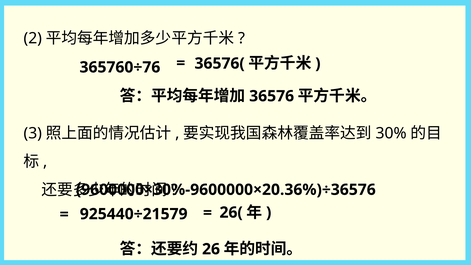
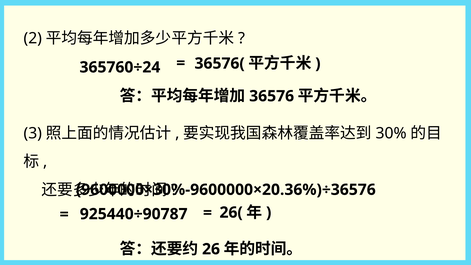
365760÷76: 365760÷76 -> 365760÷24
925440÷21579: 925440÷21579 -> 925440÷90787
